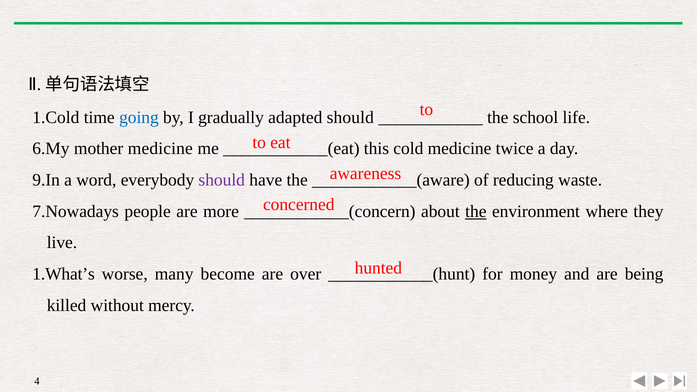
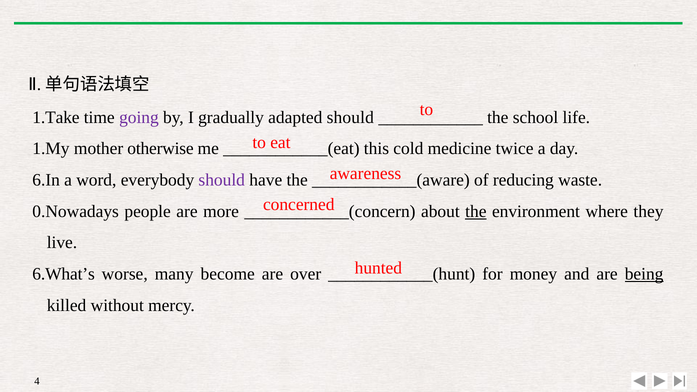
1.Cold: 1.Cold -> 1.Take
going colour: blue -> purple
6.My: 6.My -> 1.My
mother medicine: medicine -> otherwise
9.In: 9.In -> 6.In
7.Nowadays: 7.Nowadays -> 0.Nowadays
1.What’s: 1.What’s -> 6.What’s
being underline: none -> present
